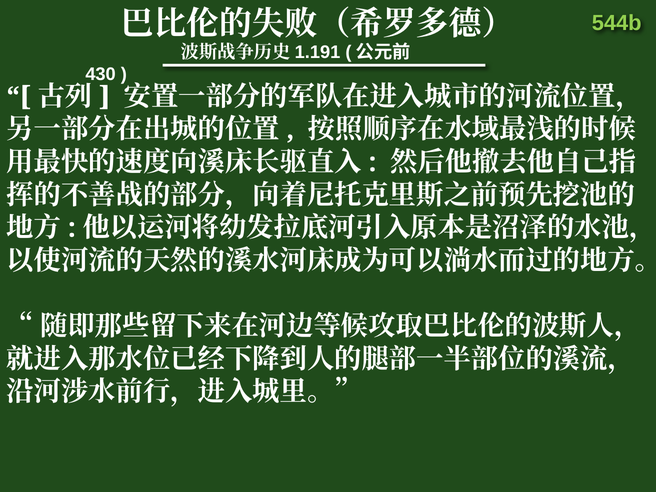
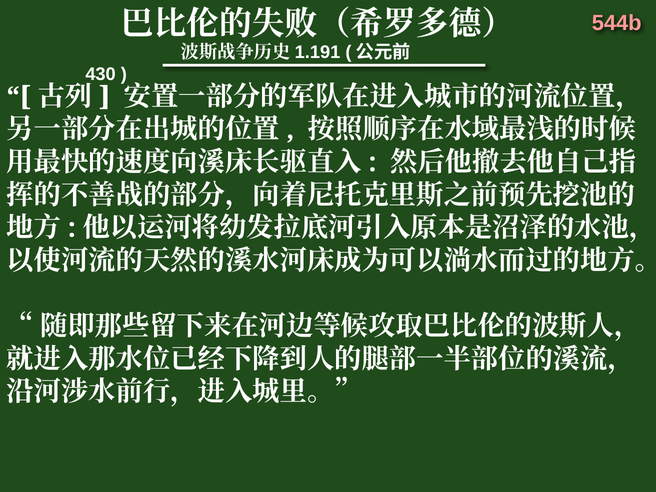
544b colour: light green -> pink
